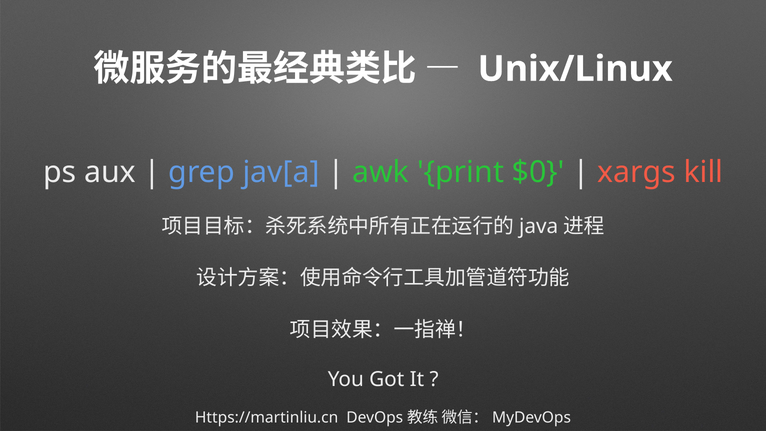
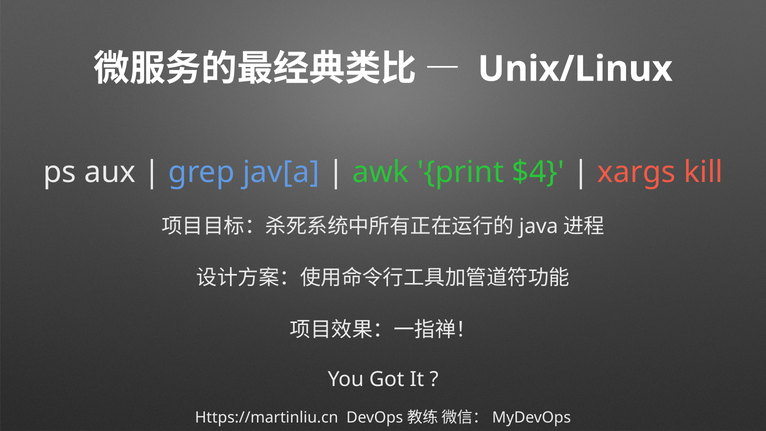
$0: $0 -> $4
